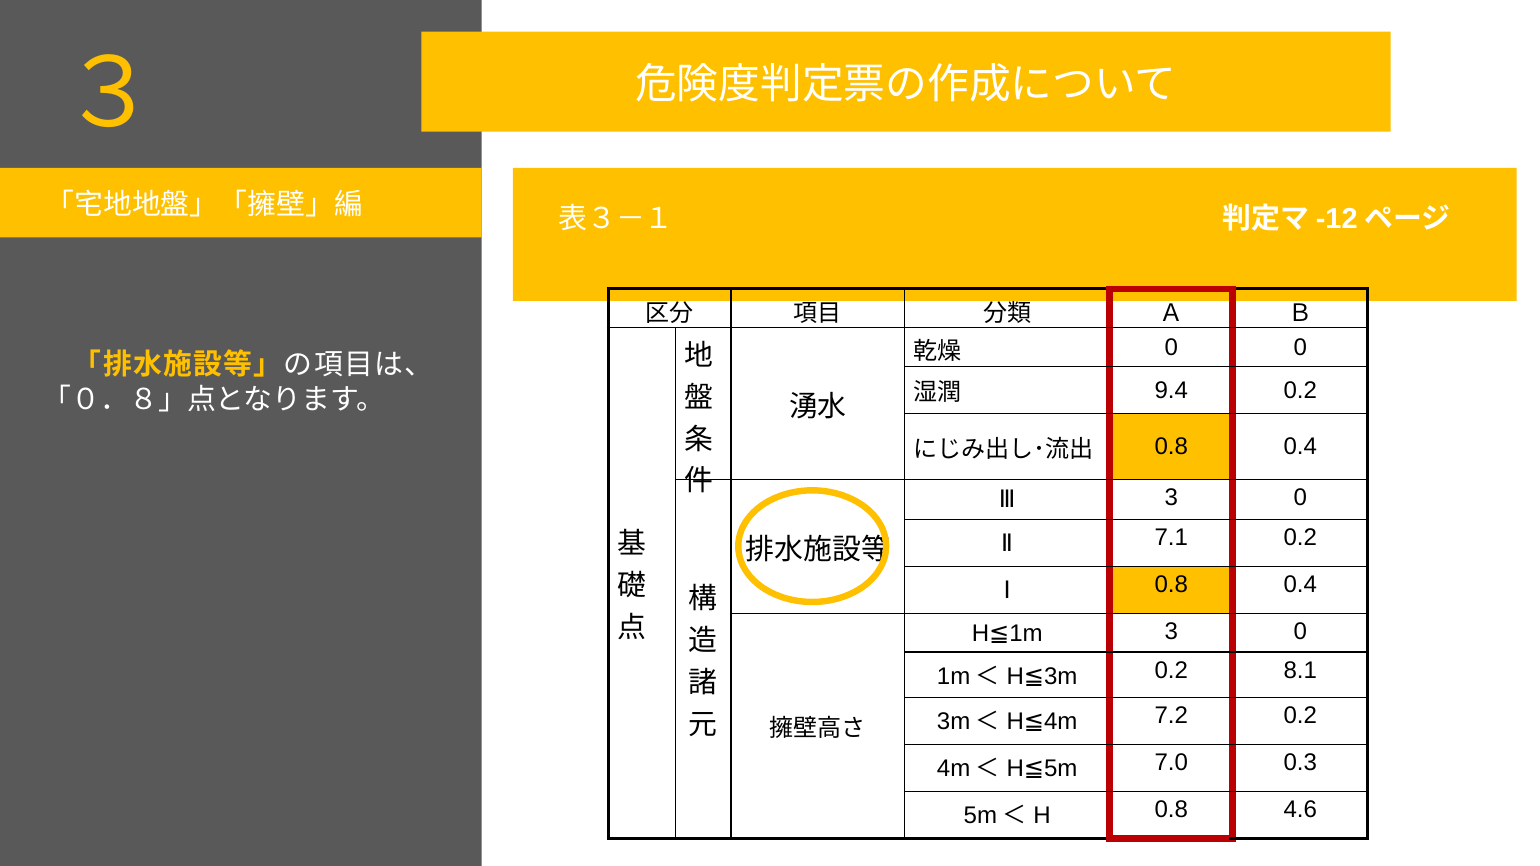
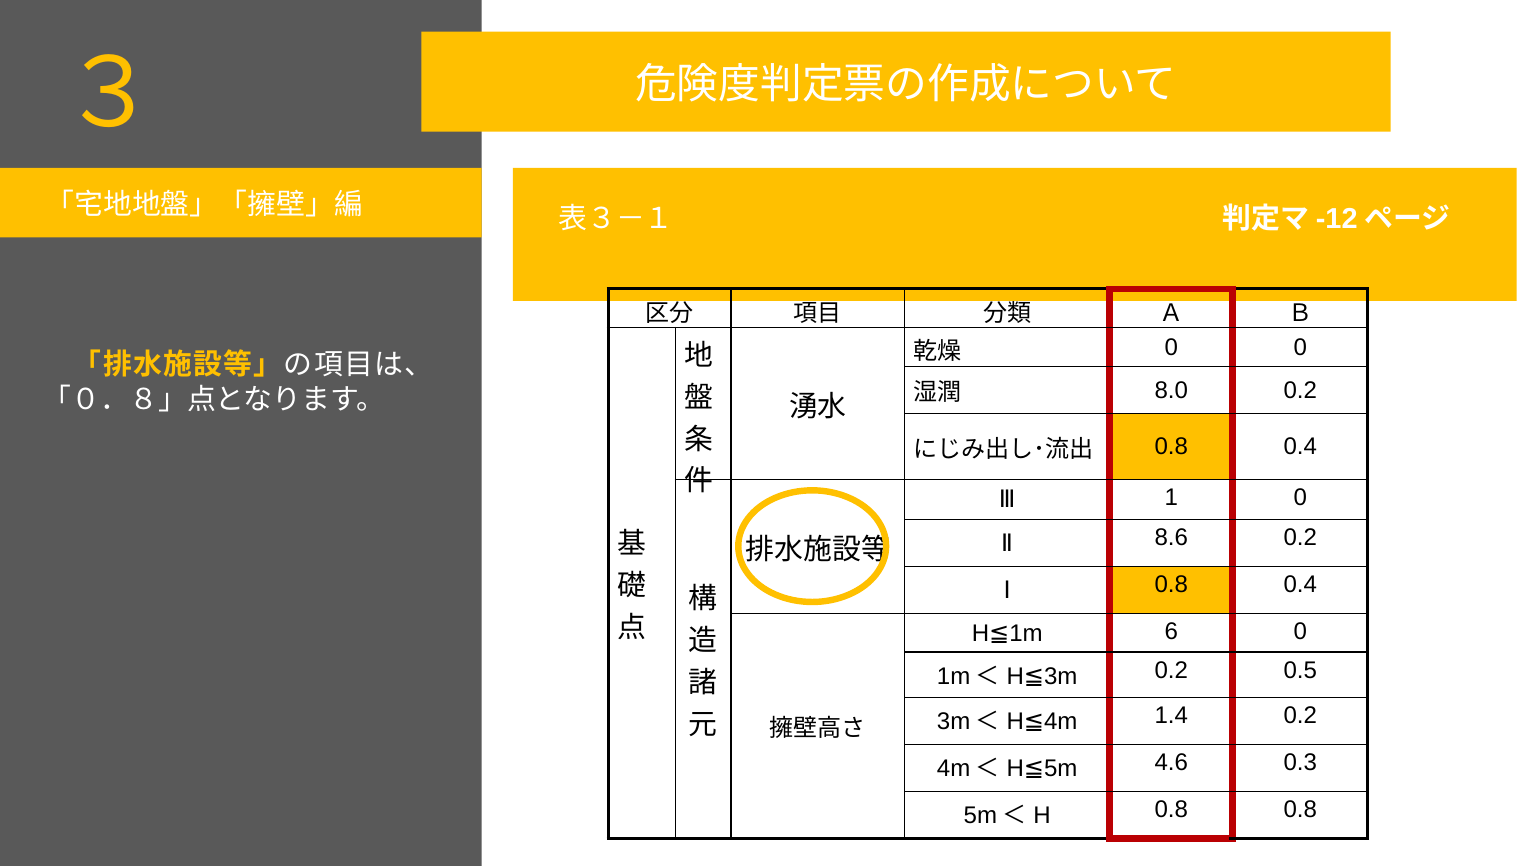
9.4: 9.4 -> 8.0
Ⅲ 3: 3 -> 1
7.1: 7.1 -> 8.6
3 at (1171, 632): 3 -> 6
8.1: 8.1 -> 0.5
7.2: 7.2 -> 1.4
7.0: 7.0 -> 4.6
0.8 4.6: 4.6 -> 0.8
